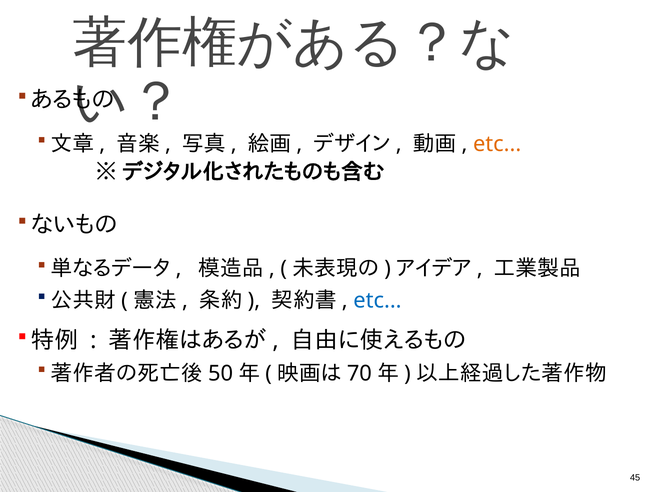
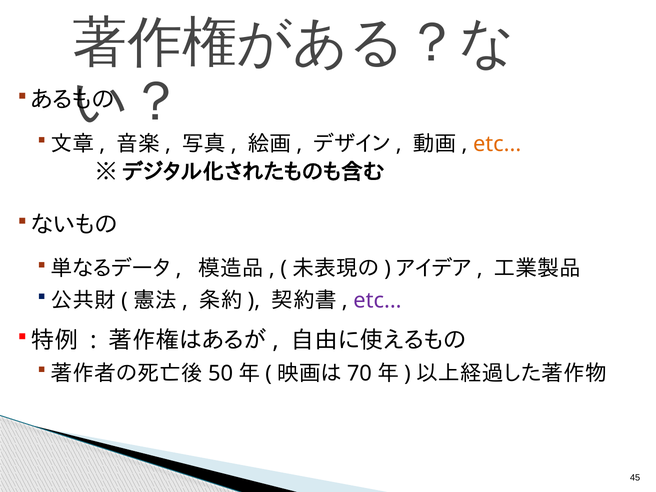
etc at (377, 300) colour: blue -> purple
